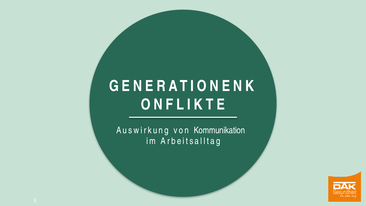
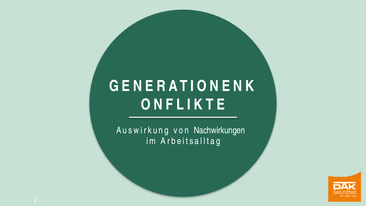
Kommunikation: Kommunikation -> Nachwirkungen
